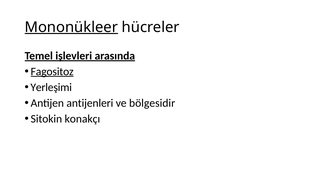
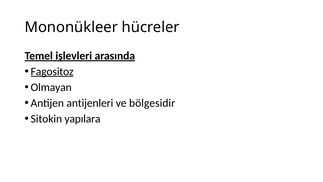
Mononükleer underline: present -> none
Yerleşimi: Yerleşimi -> Olmayan
konakçı: konakçı -> yapılara
